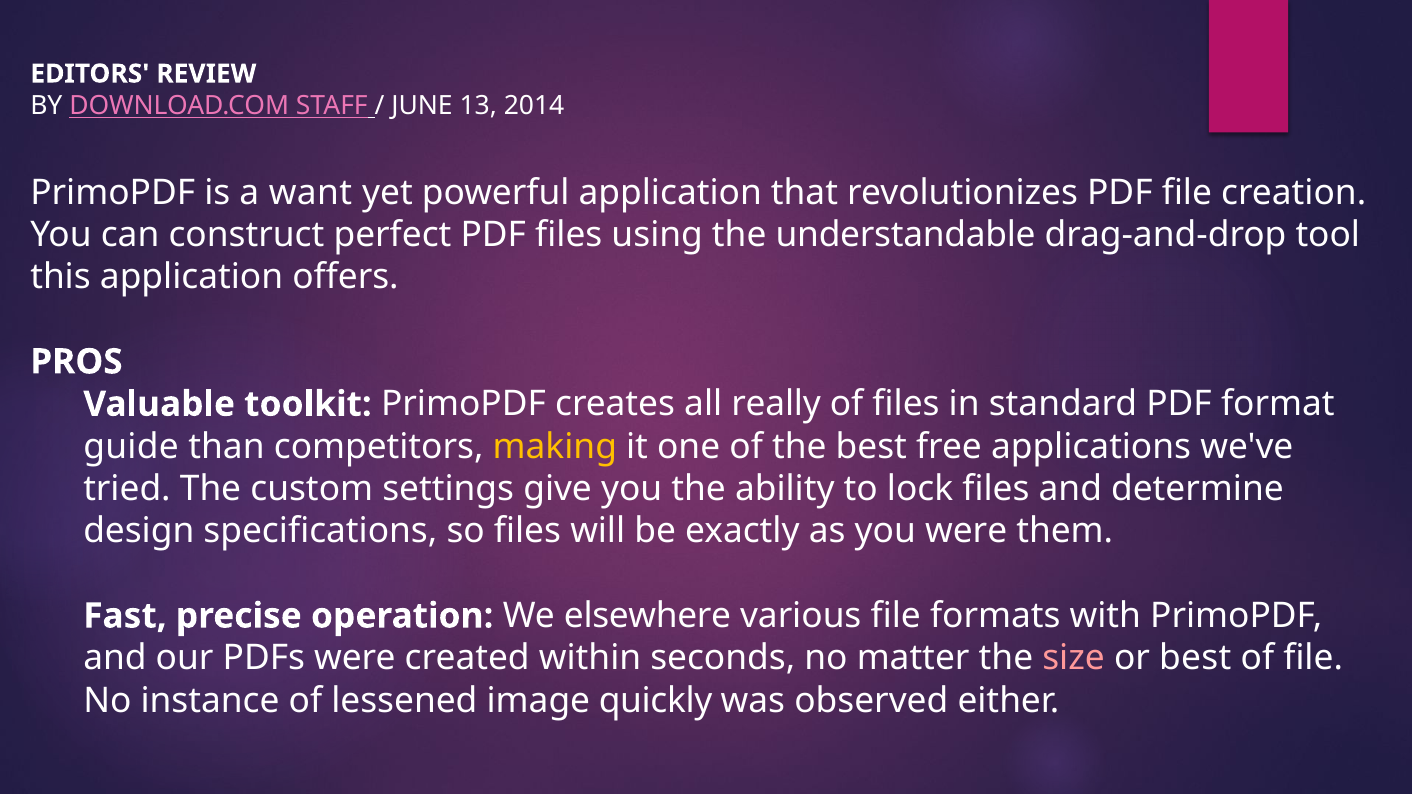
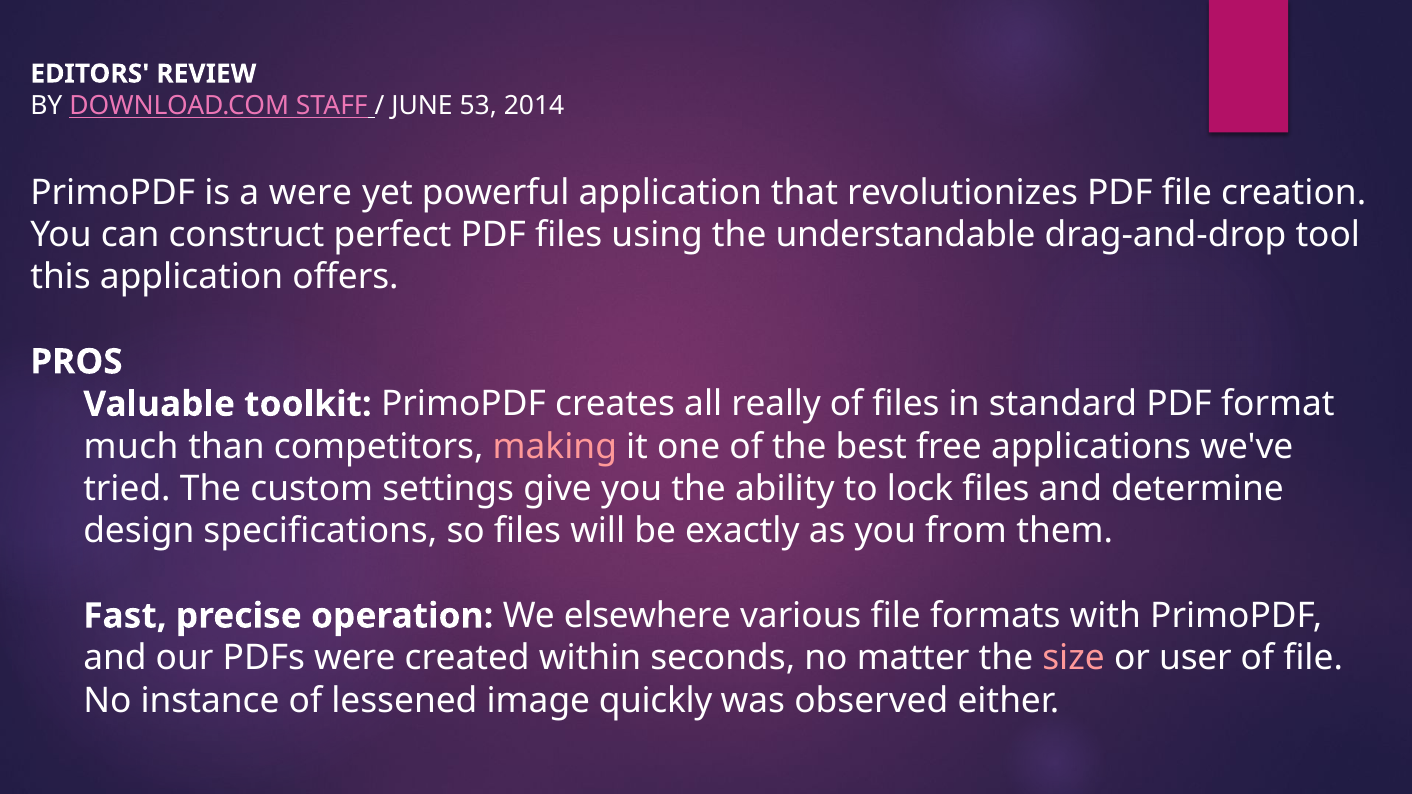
13: 13 -> 53
a want: want -> were
guide: guide -> much
making colour: yellow -> pink
you were: were -> from
or best: best -> user
